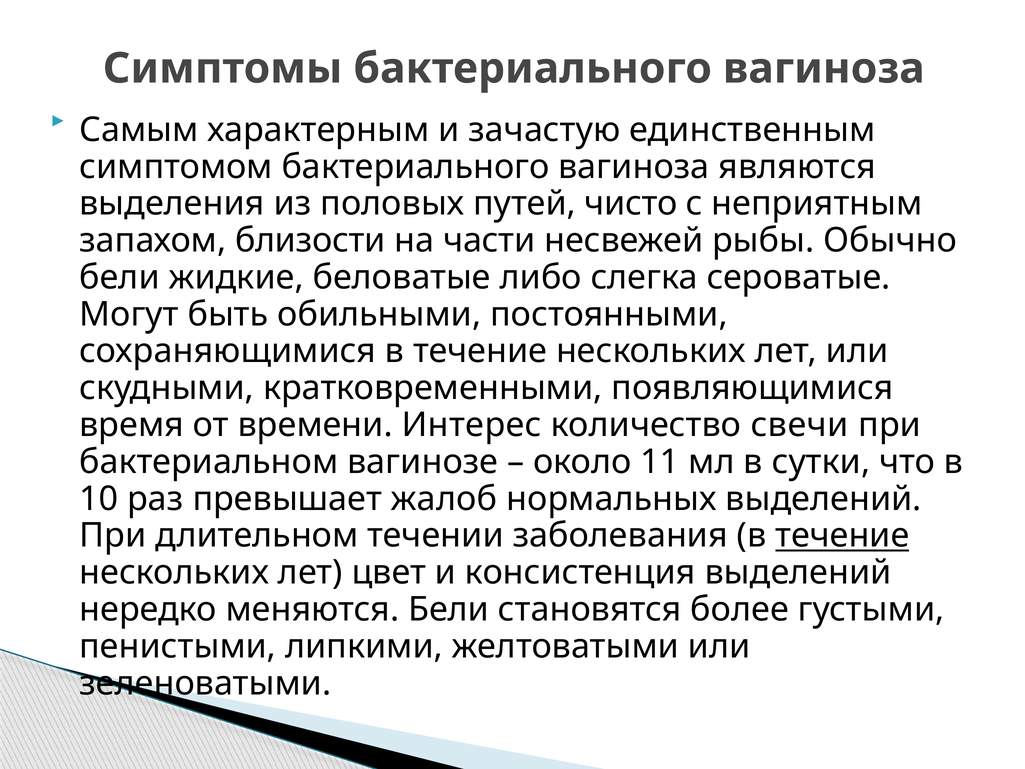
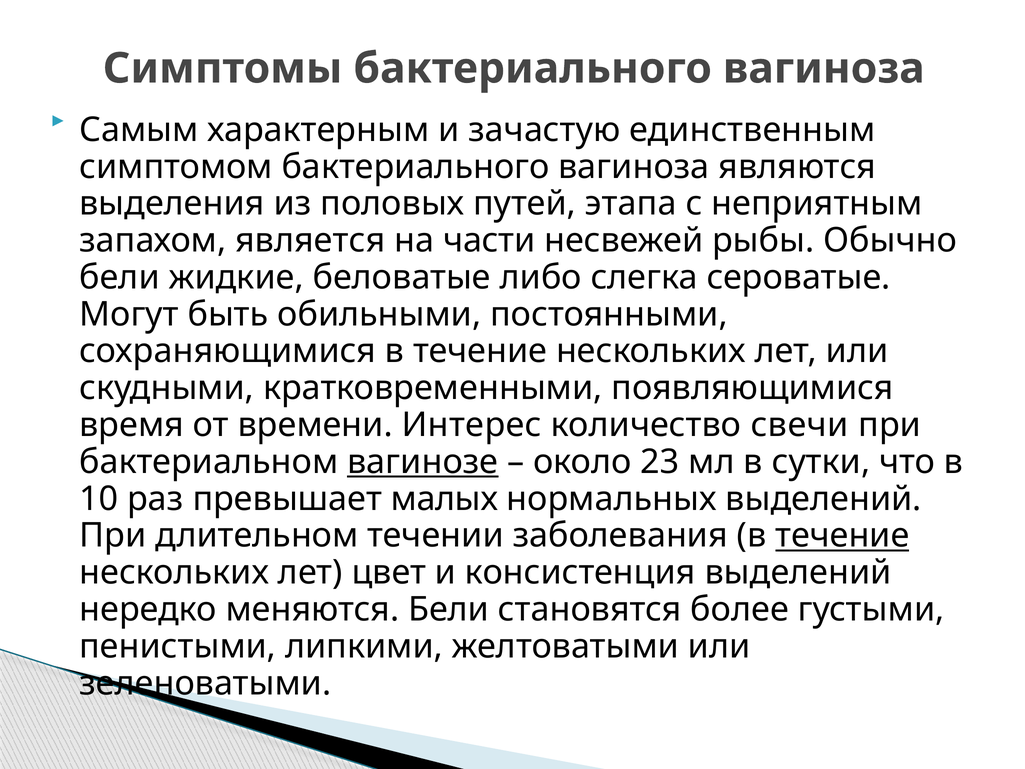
чисто: чисто -> этапа
близости: близости -> является
вагинозе underline: none -> present
11: 11 -> 23
жалоб: жалоб -> малых
